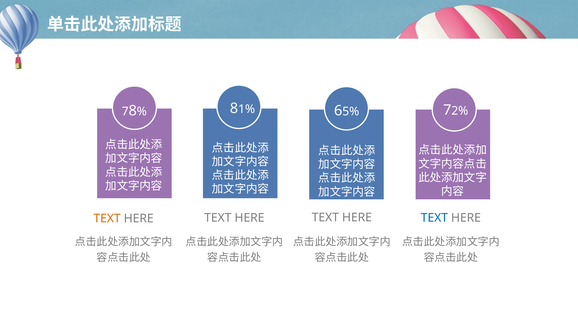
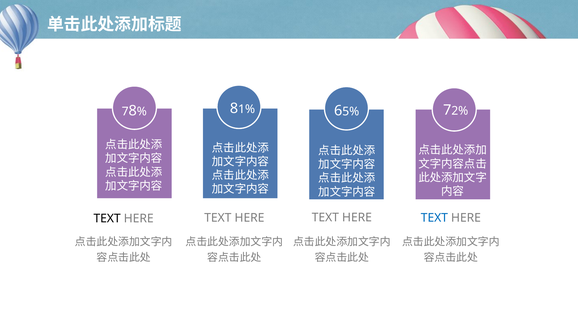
TEXT at (107, 219) colour: orange -> black
